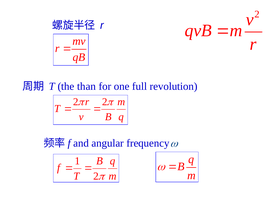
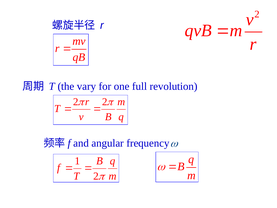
than: than -> vary
